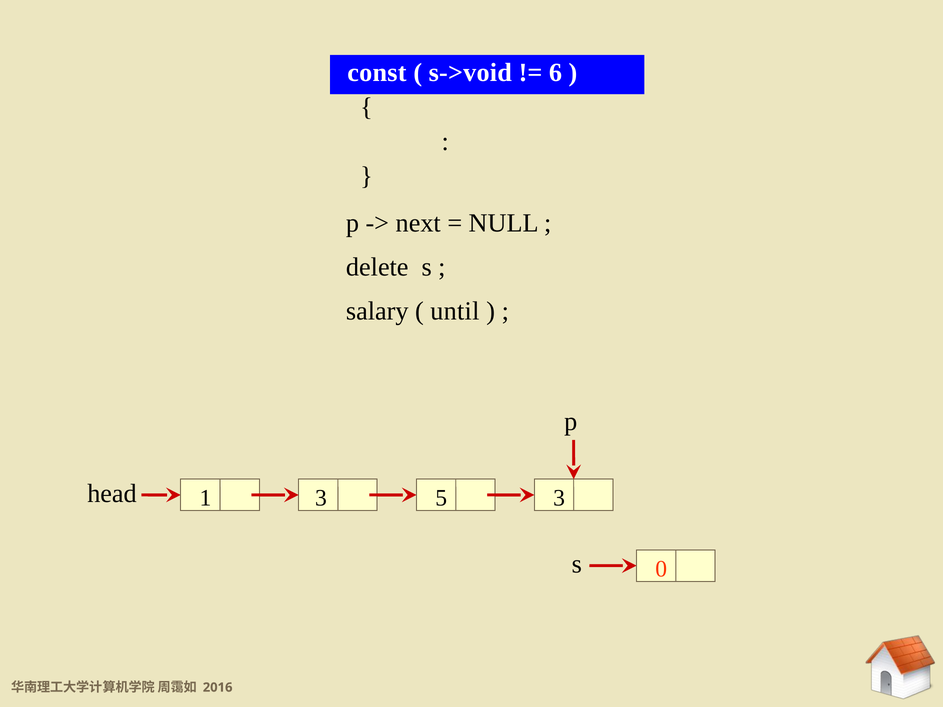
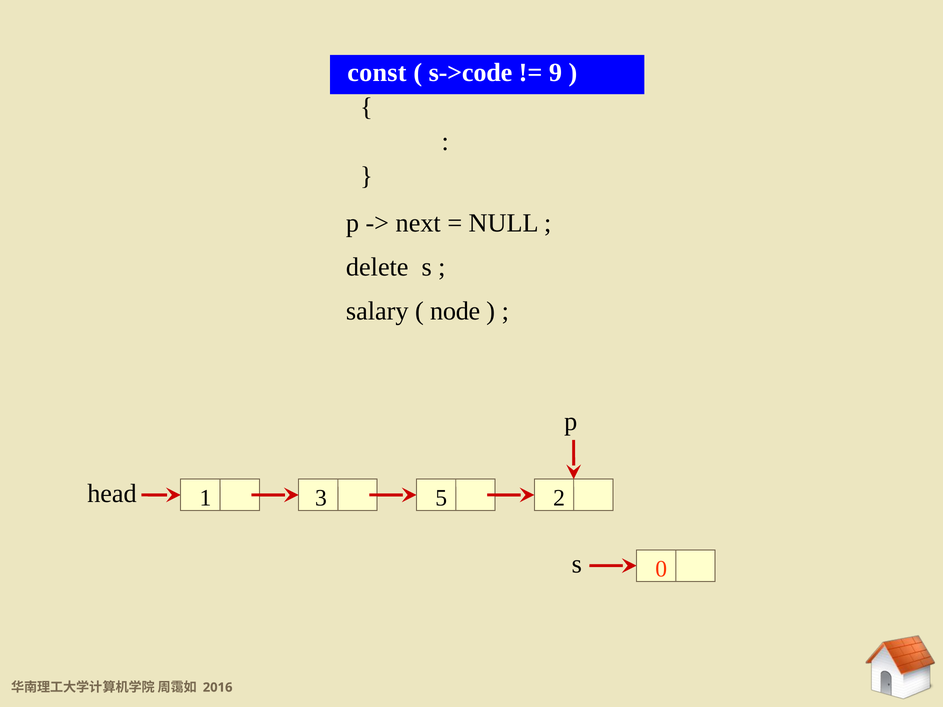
s->void: s->void -> s->code
6: 6 -> 9
until: until -> node
5 3: 3 -> 2
